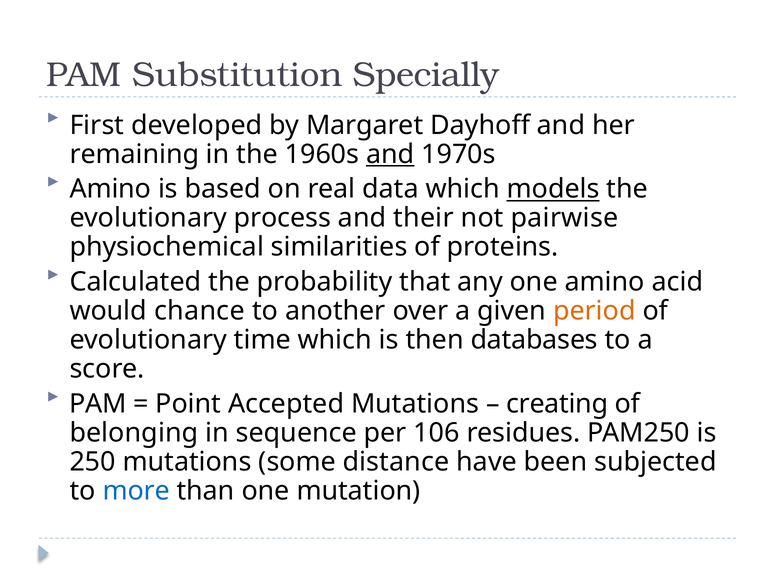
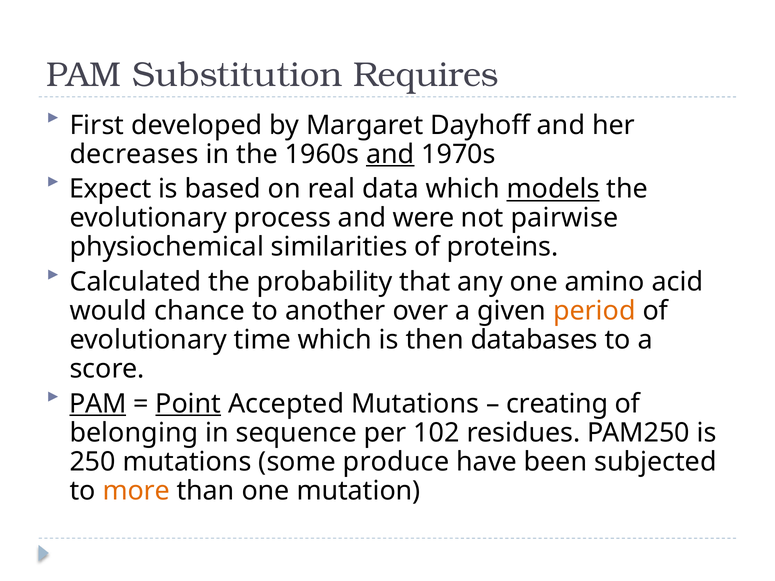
Specially: Specially -> Requires
remaining: remaining -> decreases
Amino at (110, 189): Amino -> Expect
their: their -> were
PAM at (98, 404) underline: none -> present
Point underline: none -> present
106: 106 -> 102
distance: distance -> produce
more colour: blue -> orange
